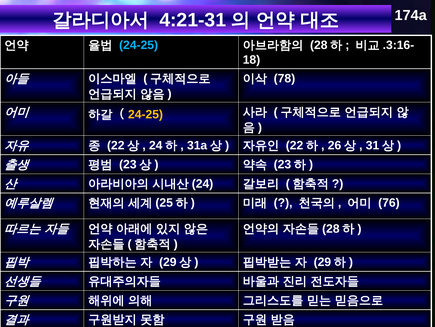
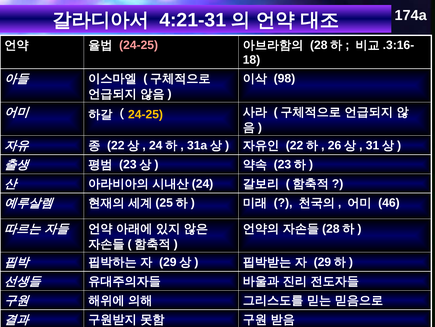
24-25 at (139, 45) colour: light blue -> pink
78: 78 -> 98
76: 76 -> 46
